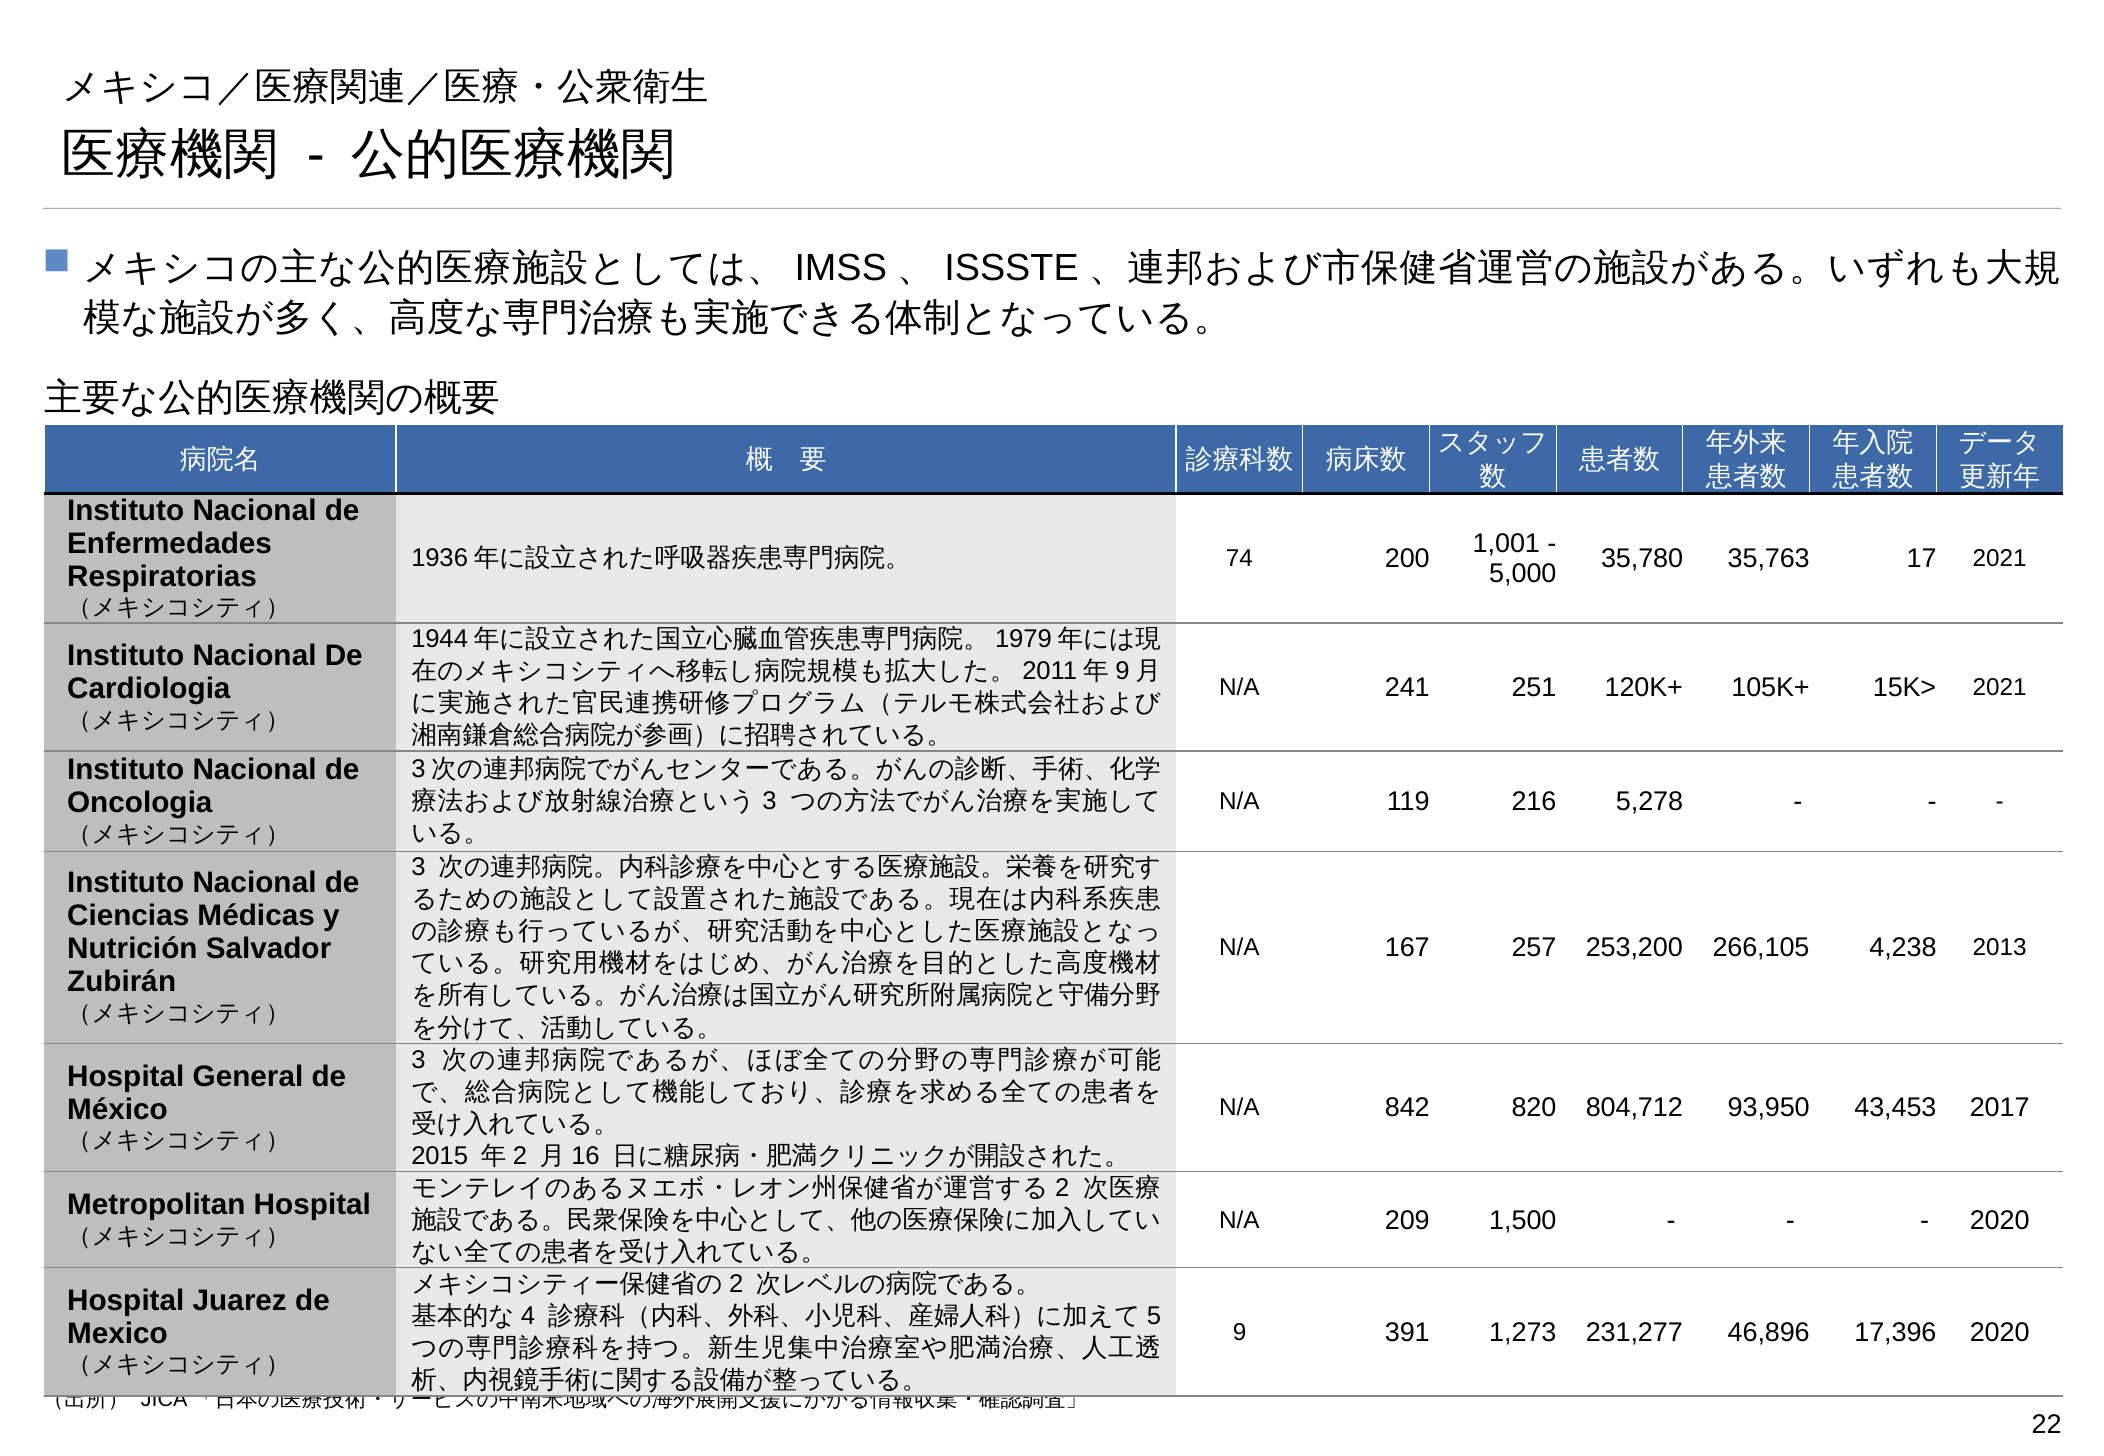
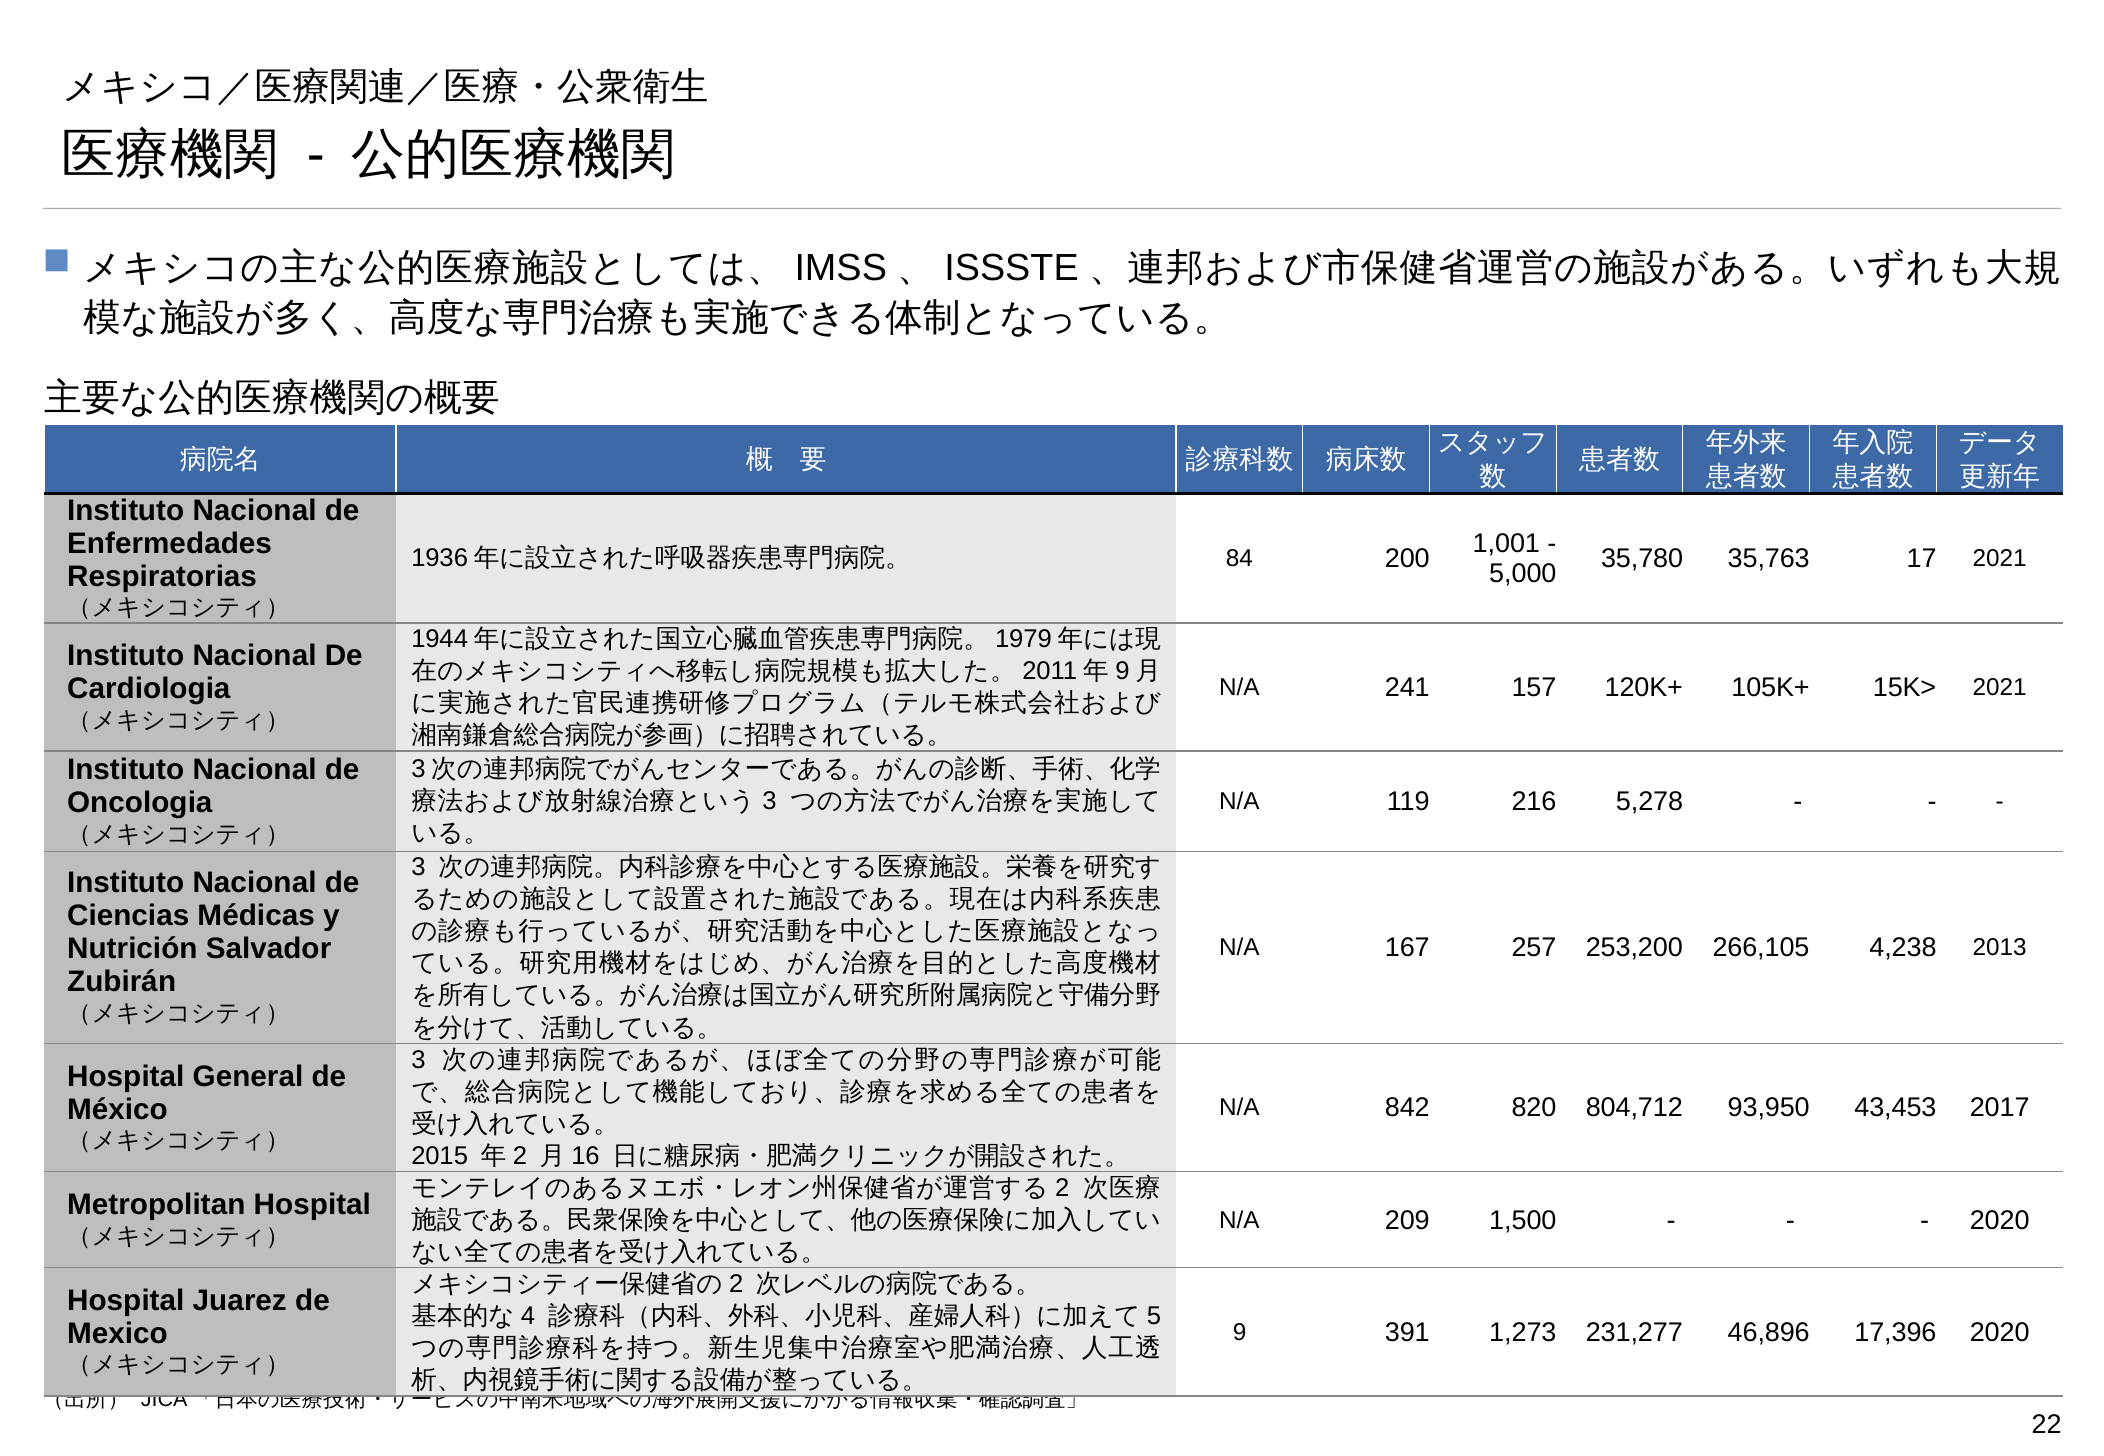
74: 74 -> 84
251: 251 -> 157
